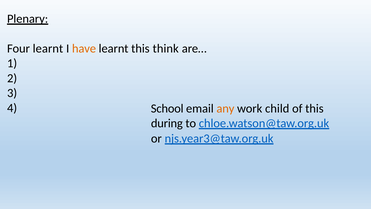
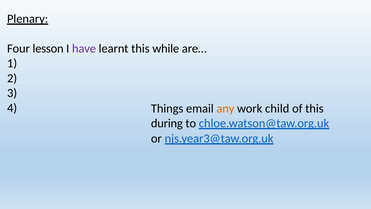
Four learnt: learnt -> lesson
have colour: orange -> purple
think: think -> while
School: School -> Things
